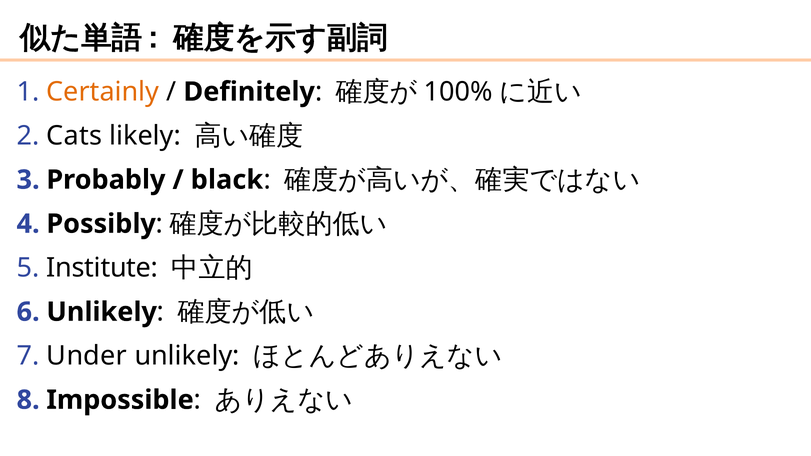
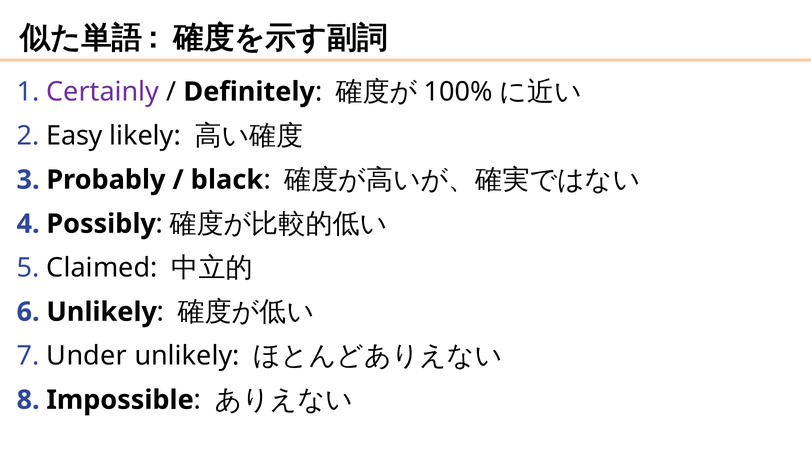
Certainly colour: orange -> purple
Cats: Cats -> Easy
Institute: Institute -> Claimed
